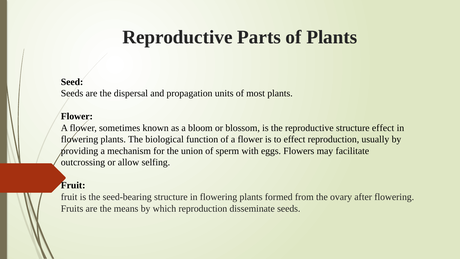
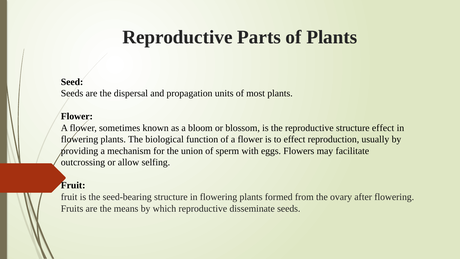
which reproduction: reproduction -> reproductive
